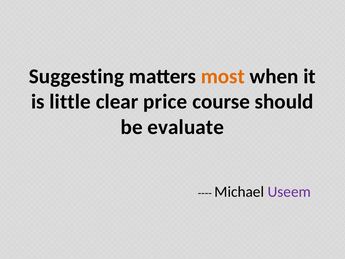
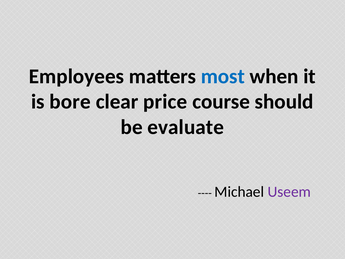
Suggesting: Suggesting -> Employees
most colour: orange -> blue
little: little -> bore
